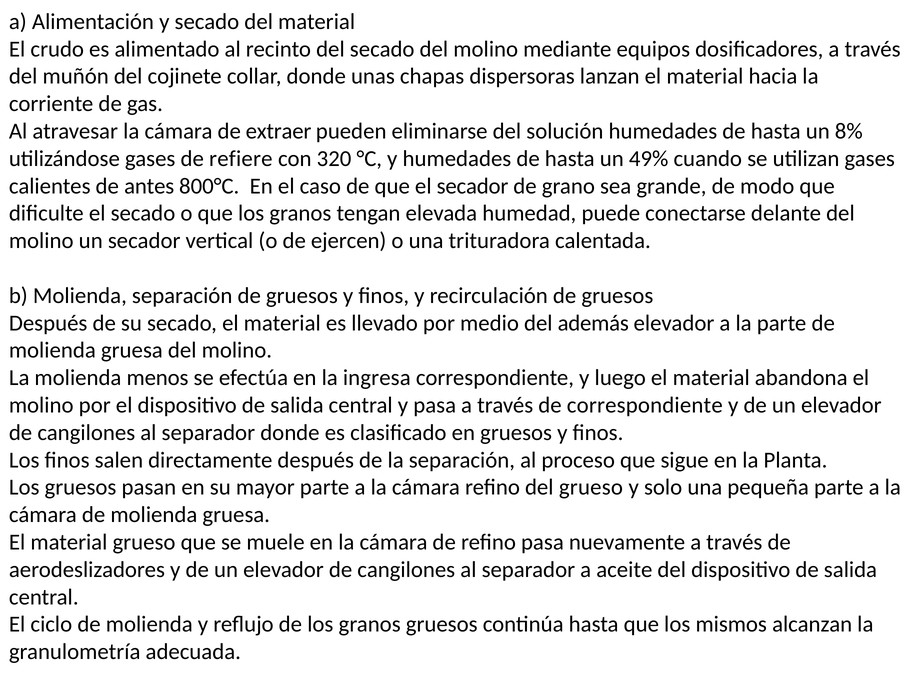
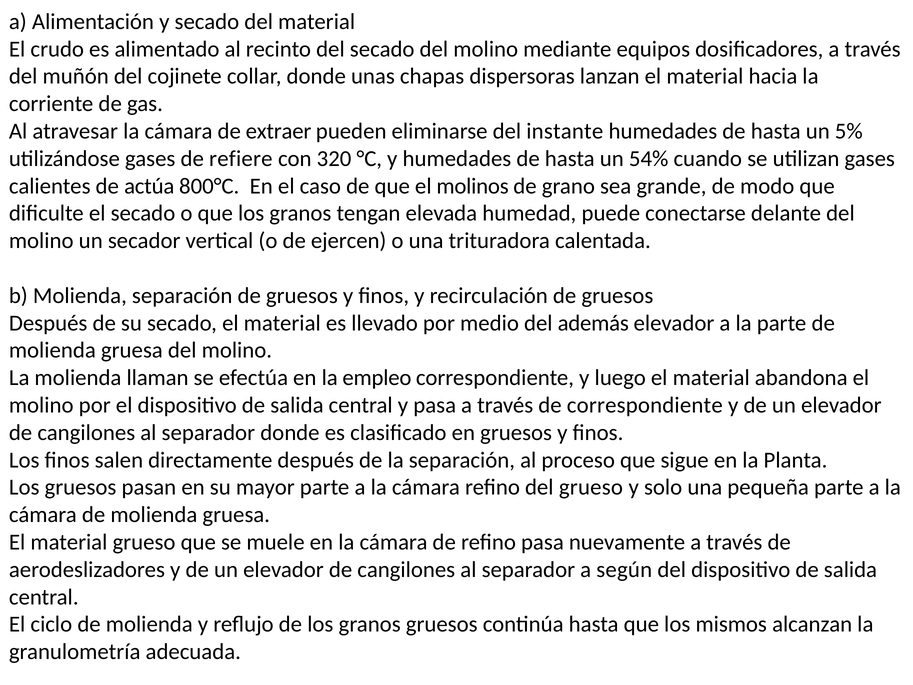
solución: solución -> instante
8%: 8% -> 5%
49%: 49% -> 54%
antes: antes -> actúa
el secador: secador -> molinos
menos: menos -> llaman
ingresa: ingresa -> empleo
aceite: aceite -> según
